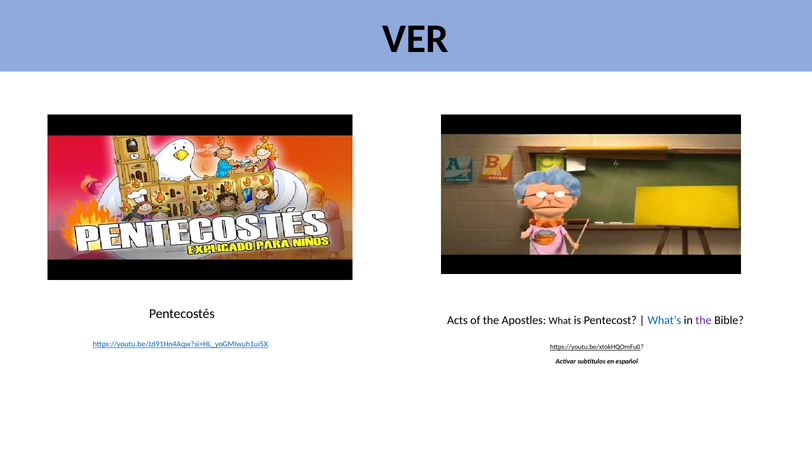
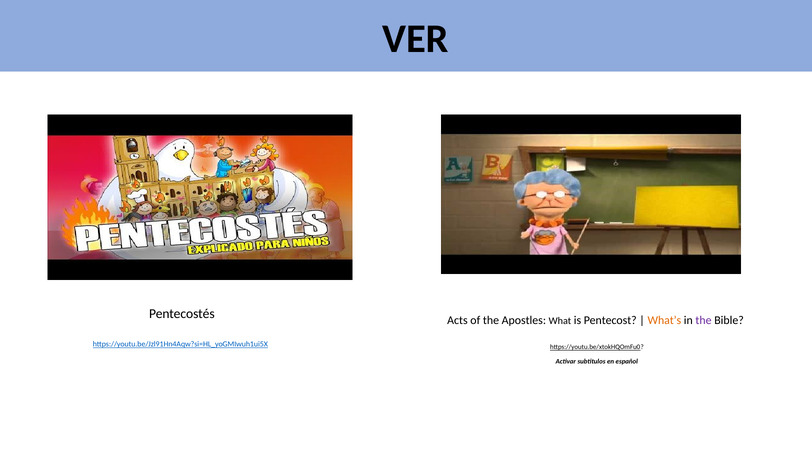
What’s colour: blue -> orange
